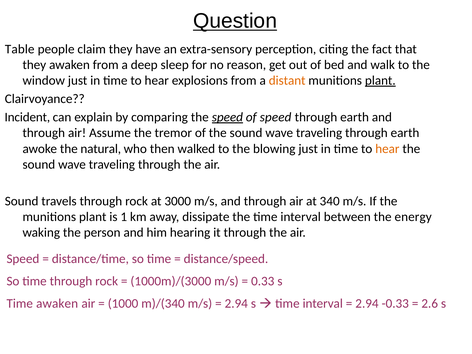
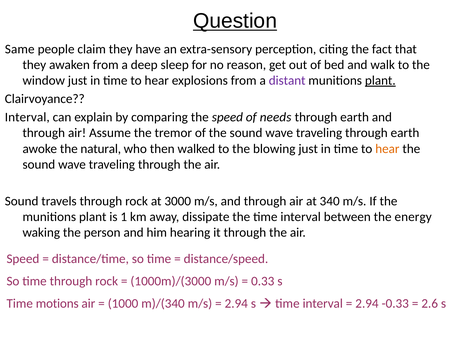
Table: Table -> Same
distant colour: orange -> purple
Incident at (27, 117): Incident -> Interval
speed at (227, 117) underline: present -> none
of speed: speed -> needs
Time awaken: awaken -> motions
